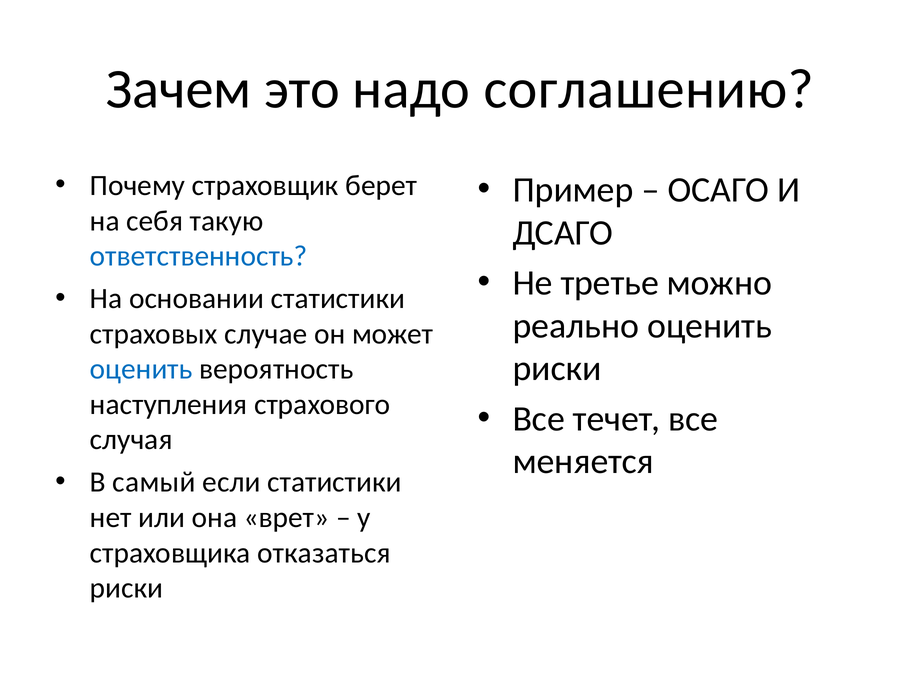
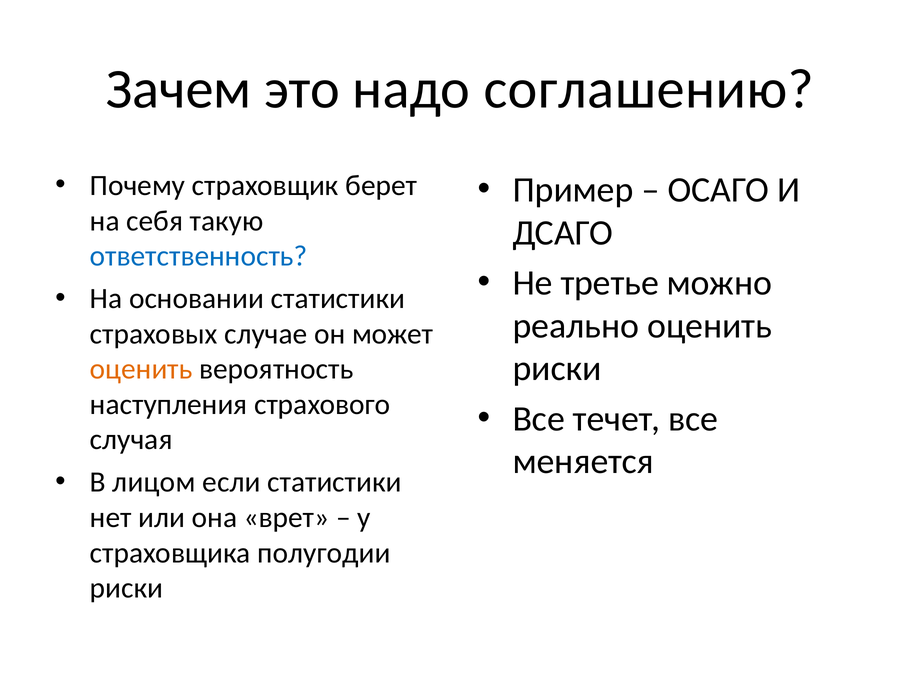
оценить at (141, 369) colour: blue -> orange
самый: самый -> лицом
отказаться: отказаться -> полугодии
